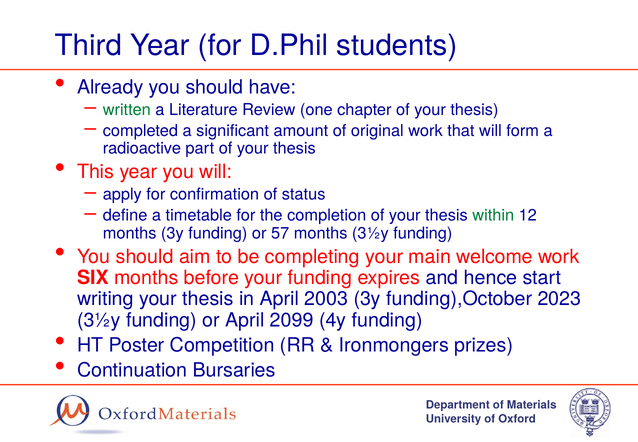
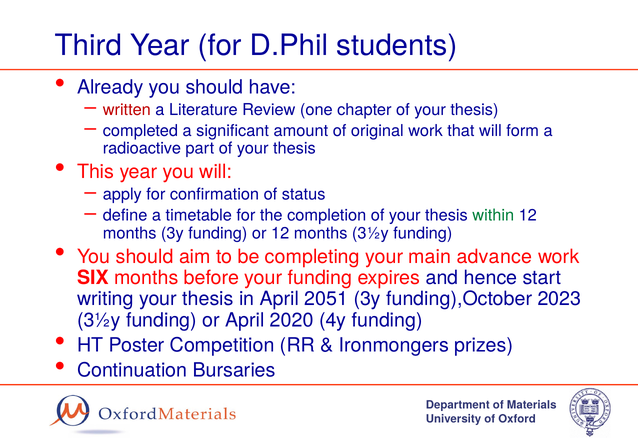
written colour: green -> red
or 57: 57 -> 12
welcome: welcome -> advance
2003: 2003 -> 2051
2099: 2099 -> 2020
